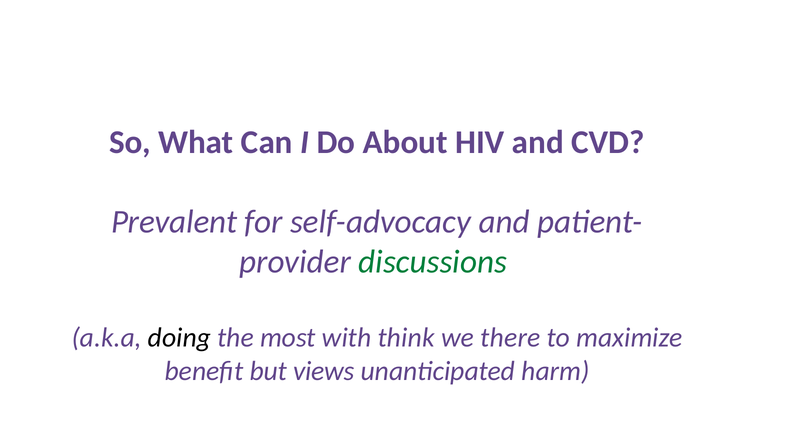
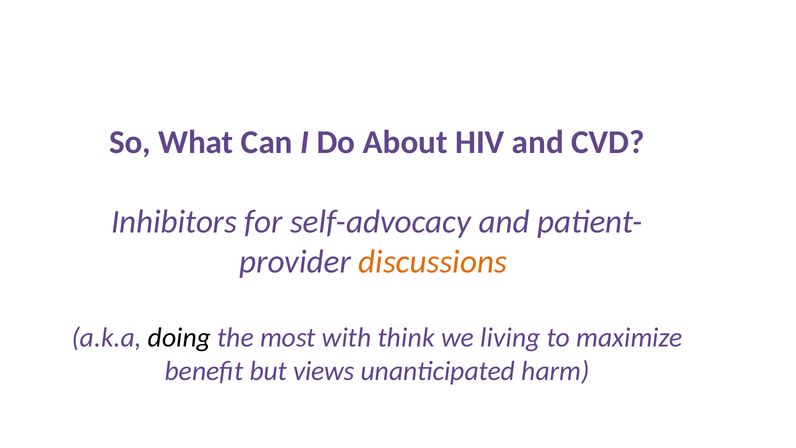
Prevalent: Prevalent -> Inhibitors
discussions colour: green -> orange
there: there -> living
